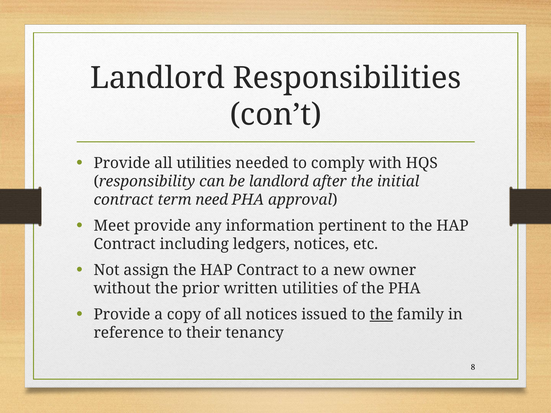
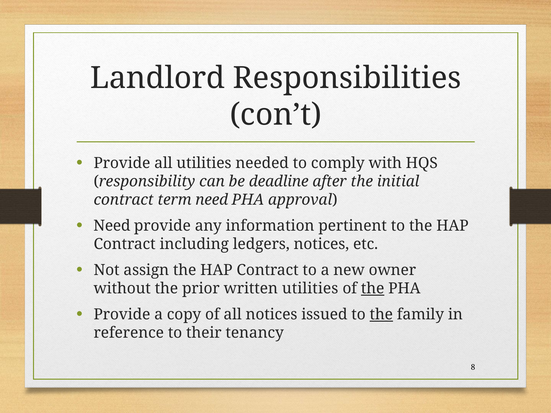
be landlord: landlord -> deadline
Meet at (112, 226): Meet -> Need
the at (373, 289) underline: none -> present
